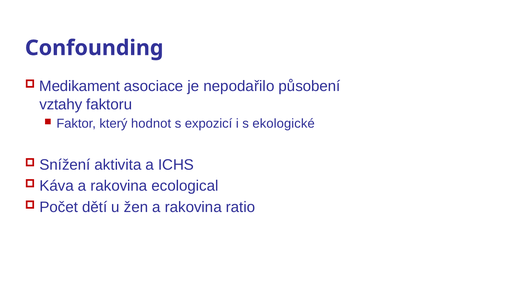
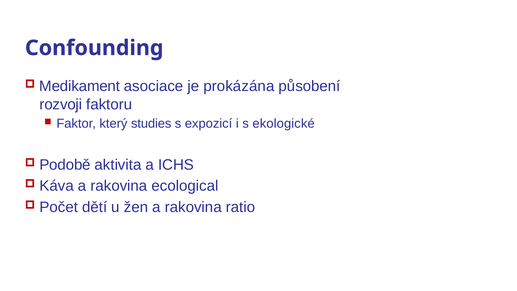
nepodařilo: nepodařilo -> prokázána
vztahy: vztahy -> rozvoji
hodnot: hodnot -> studies
Snížení: Snížení -> Podobě
